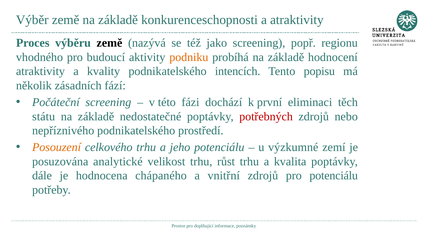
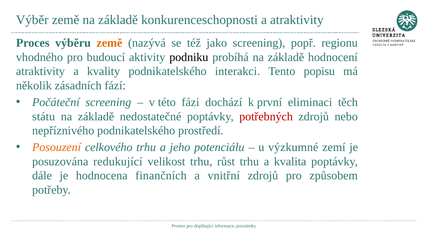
země at (109, 43) colour: black -> orange
podniku colour: orange -> black
intencích: intencích -> interakci
analytické: analytické -> redukující
chápaného: chápaného -> finančních
pro potenciálu: potenciálu -> způsobem
